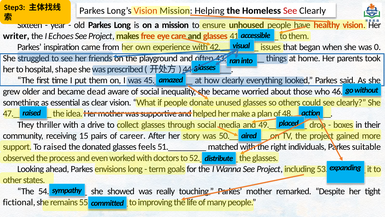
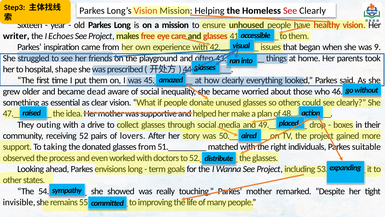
0: 0 -> 9
thriller: thriller -> outing
15: 15 -> 52
career: career -> lovers
To raised: raised -> taking
glasses feels: feels -> from
fictional: fictional -> invisible
